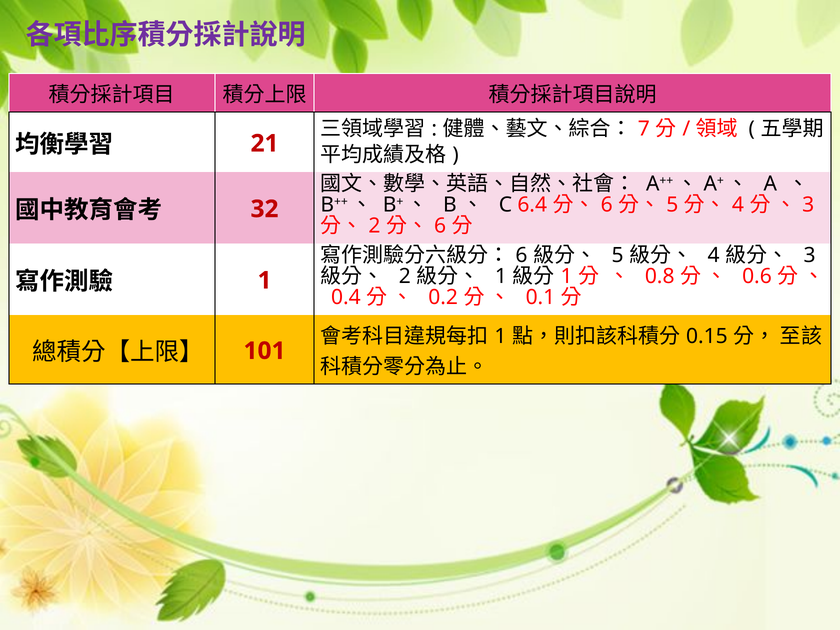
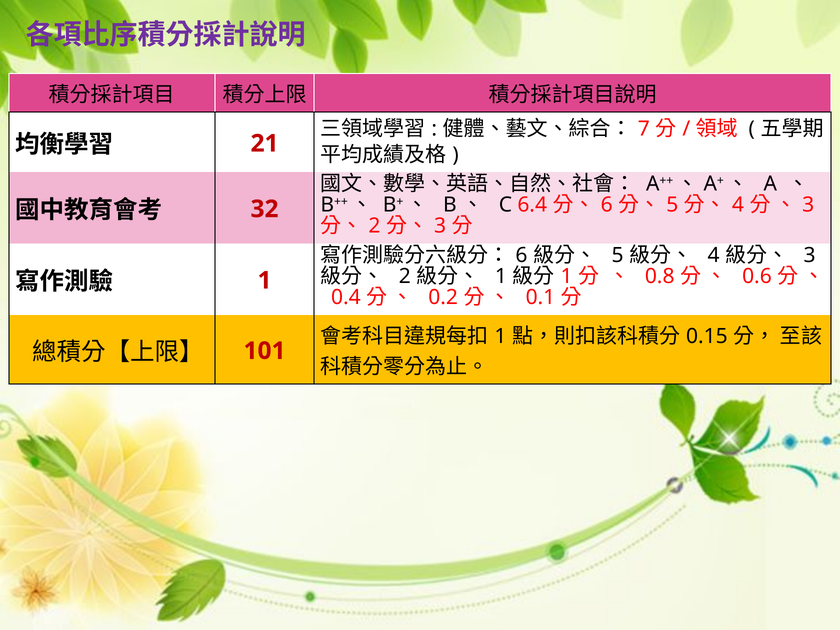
6 at (440, 226): 6 -> 3
